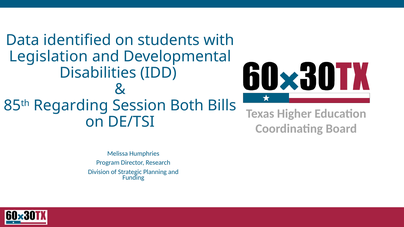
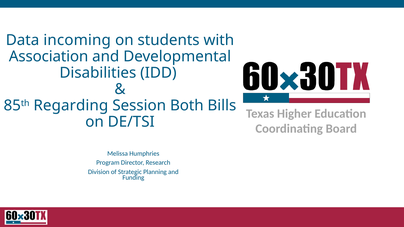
identified: identified -> incoming
Legislation: Legislation -> Association
